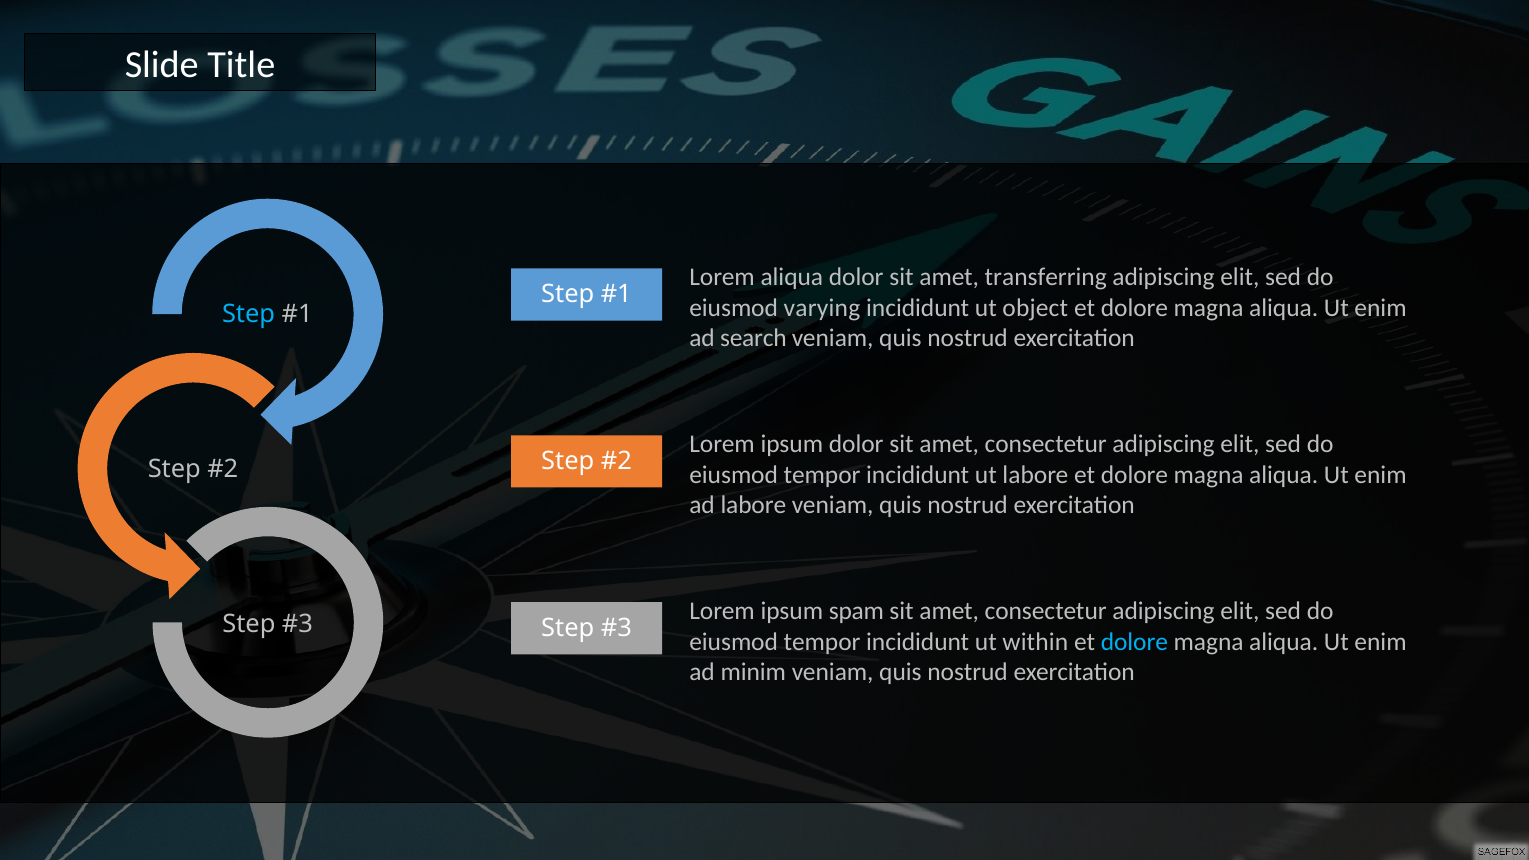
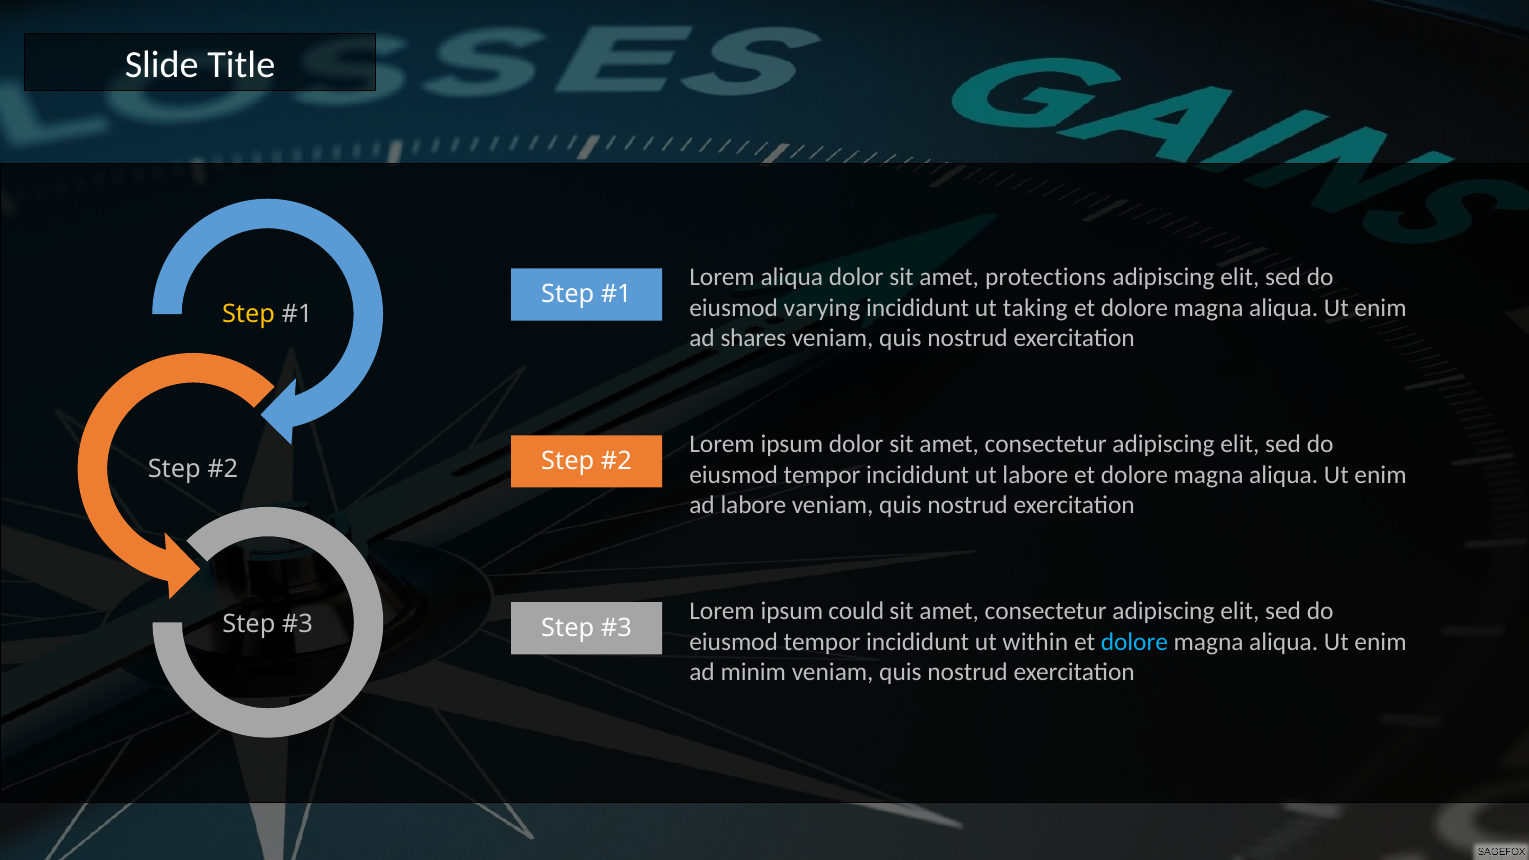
transferring: transferring -> protections
object: object -> taking
Step at (249, 314) colour: light blue -> yellow
search: search -> shares
spam: spam -> could
